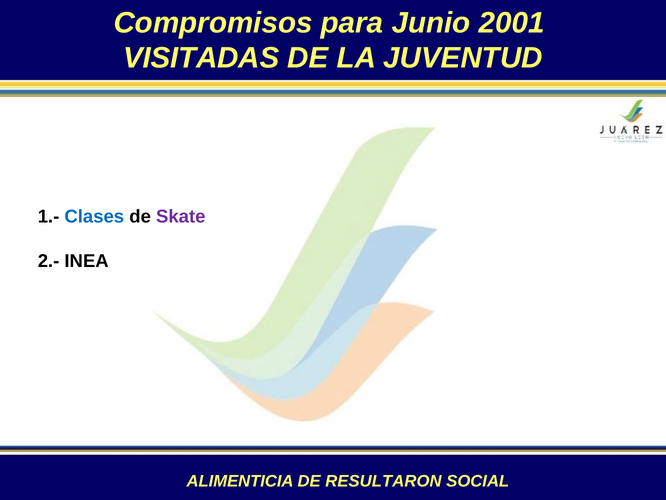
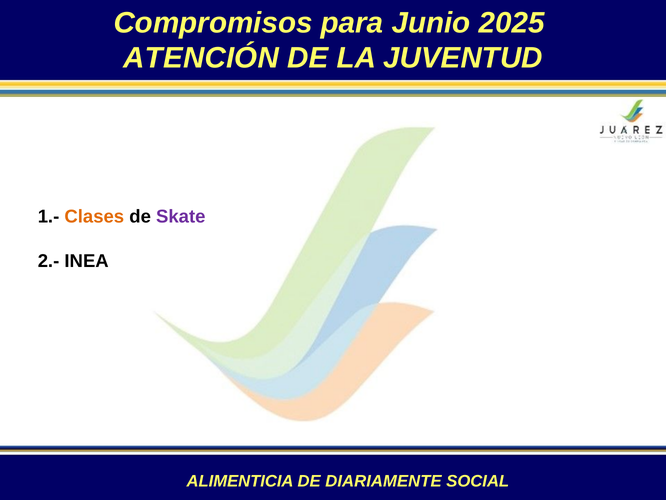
2001: 2001 -> 2025
VISITADAS: VISITADAS -> ATENCIÓN
Clases colour: blue -> orange
RESULTARON: RESULTARON -> DIARIAMENTE
